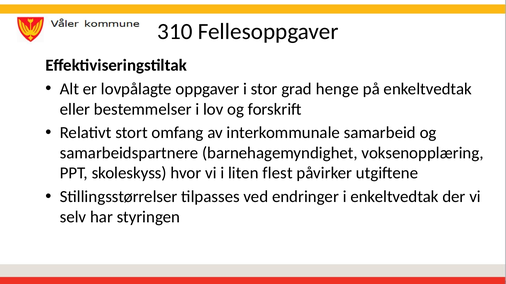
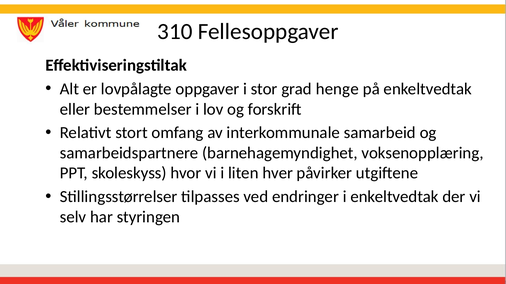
flest: flest -> hver
